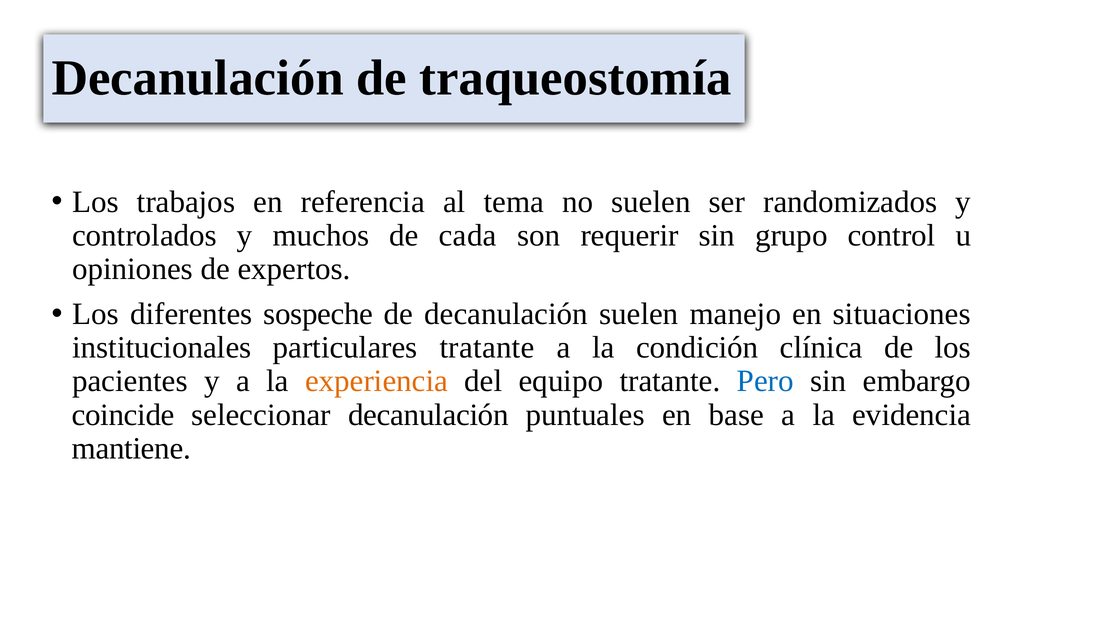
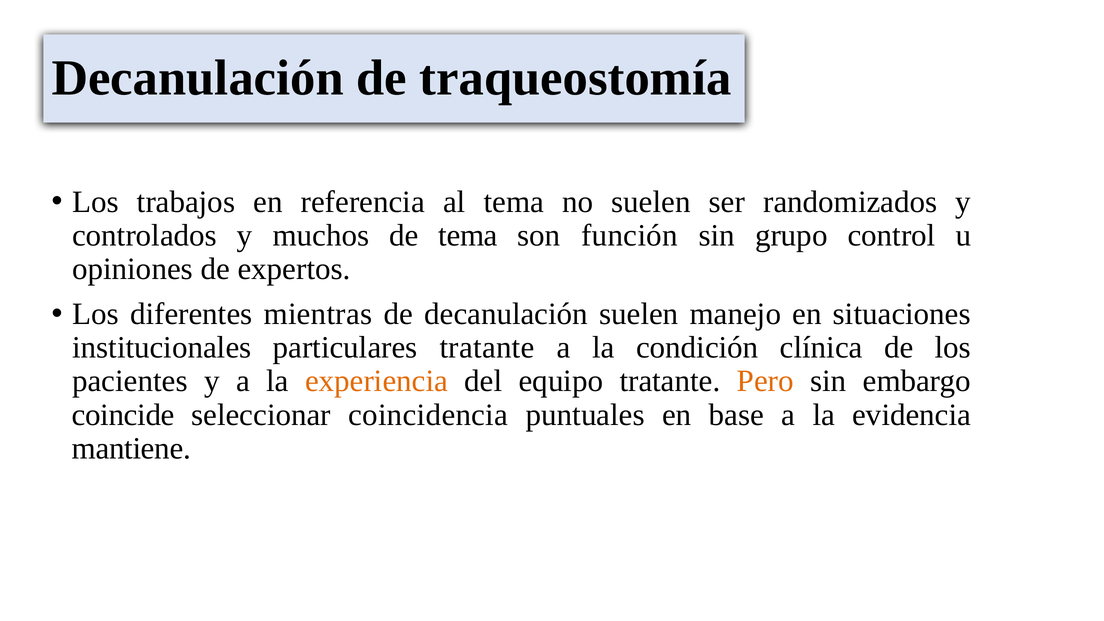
de cada: cada -> tema
requerir: requerir -> función
sospeche: sospeche -> mientras
Pero colour: blue -> orange
seleccionar decanulación: decanulación -> coincidencia
